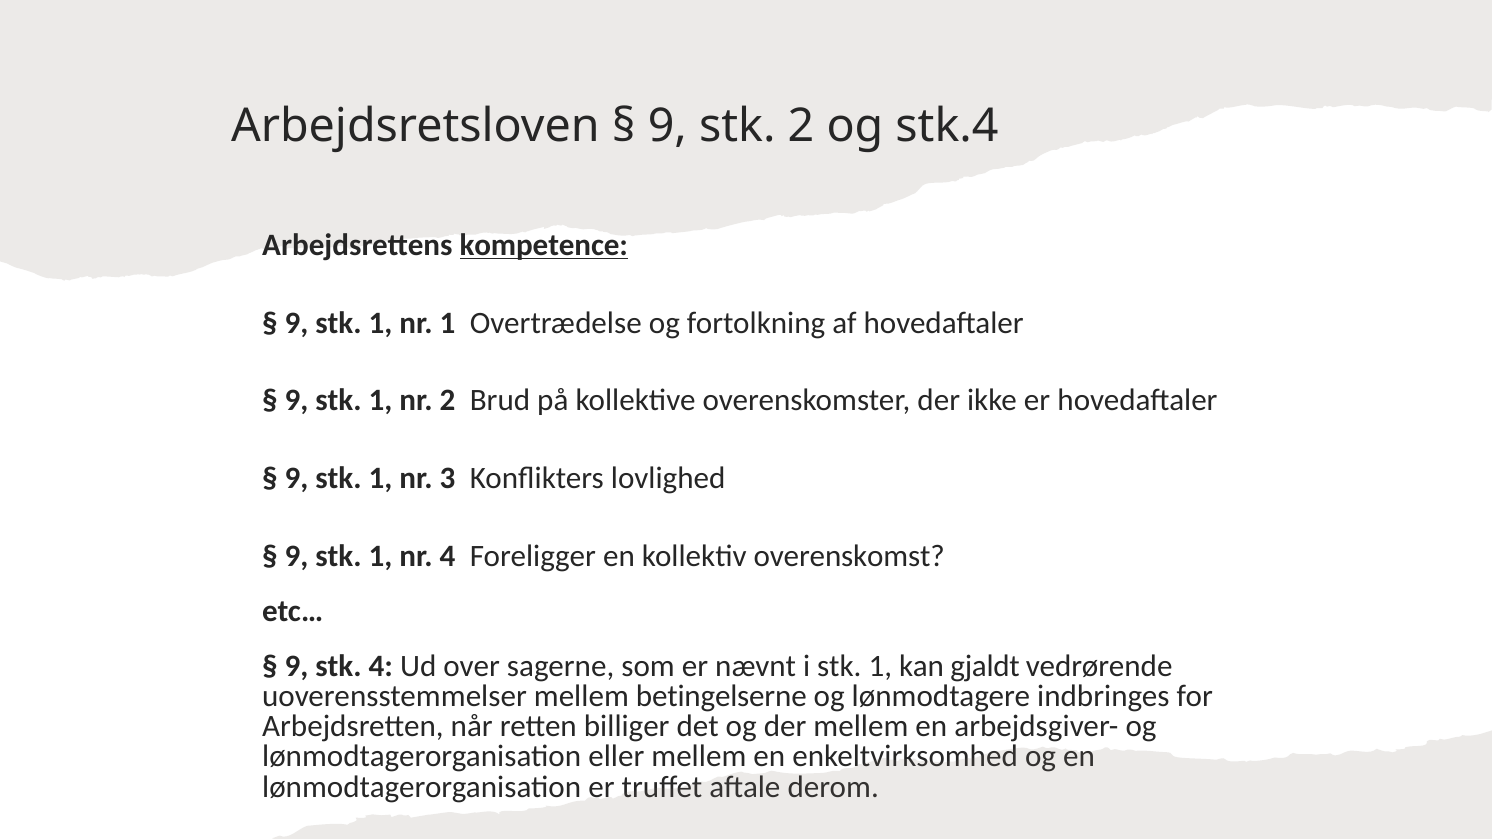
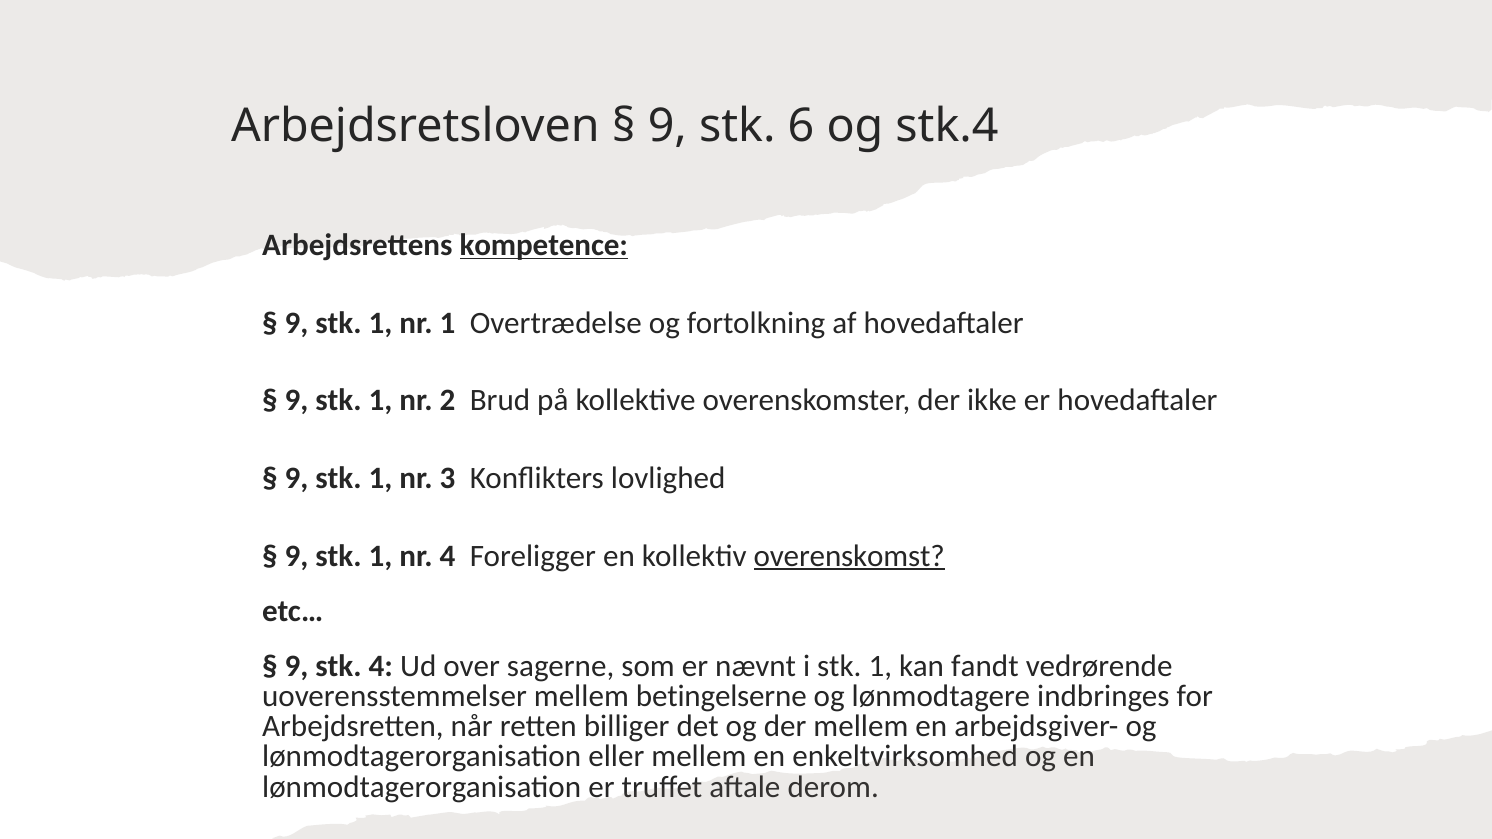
stk 2: 2 -> 6
overenskomst underline: none -> present
gjaldt: gjaldt -> fandt
